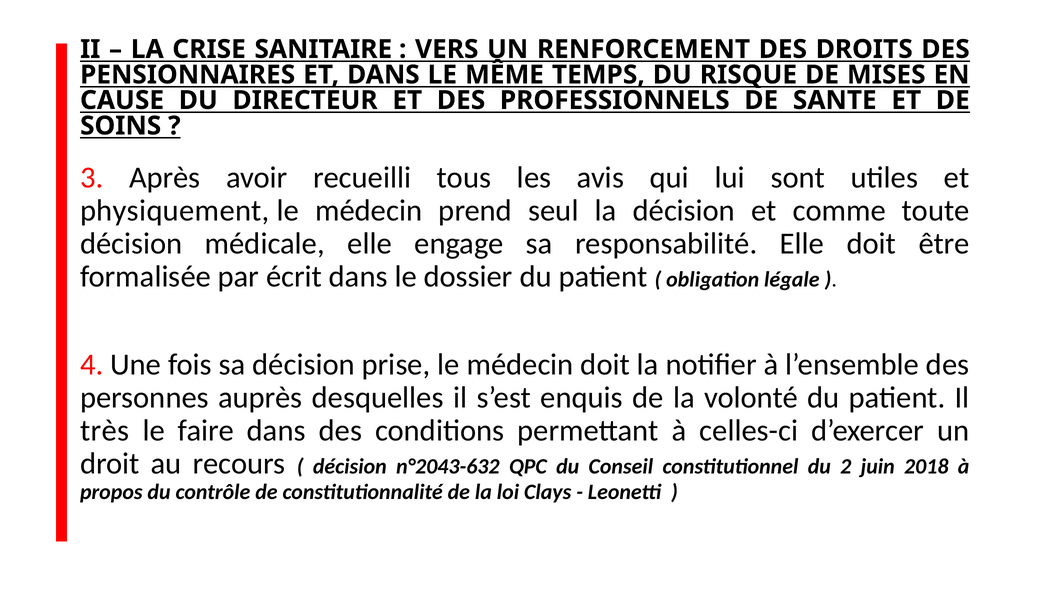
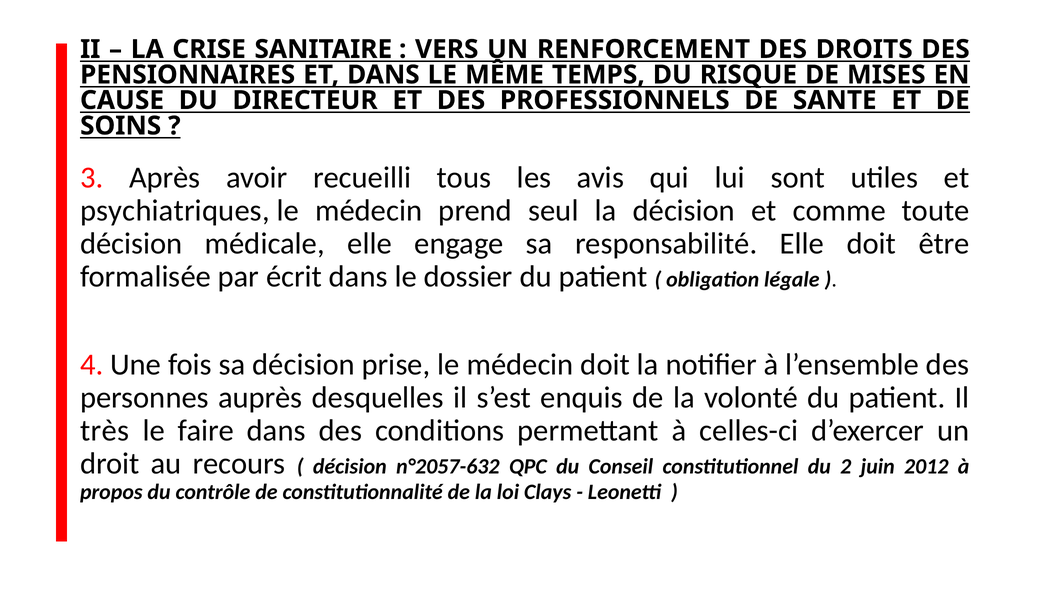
physiquement: physiquement -> psychiatriques
n°2043-632: n°2043-632 -> n°2057-632
2018: 2018 -> 2012
